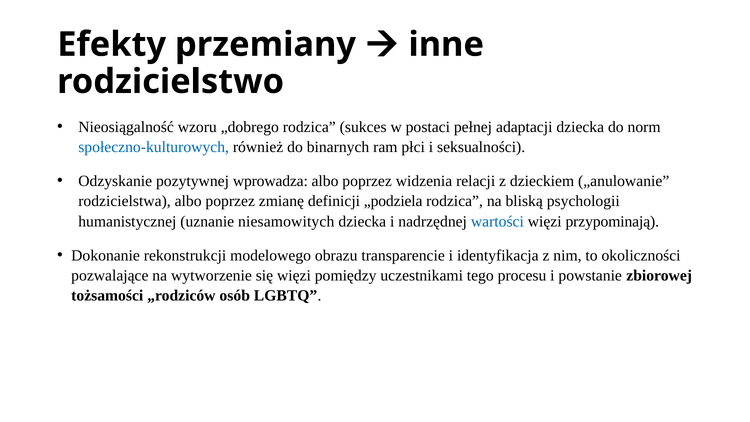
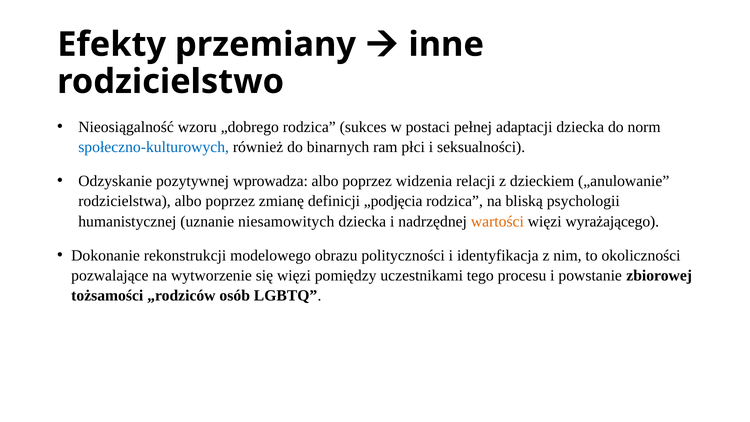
„podziela: „podziela -> „podjęcia
wartości colour: blue -> orange
przypominają: przypominają -> wyrażającego
transparencie: transparencie -> polityczności
